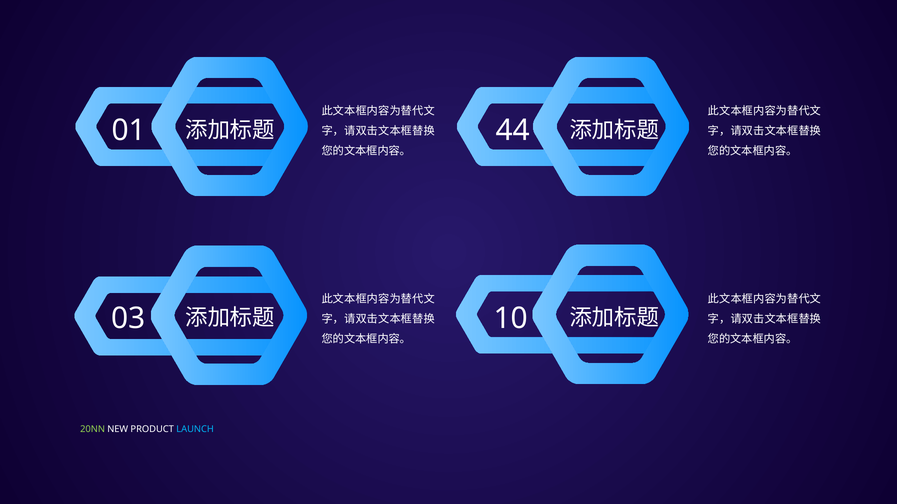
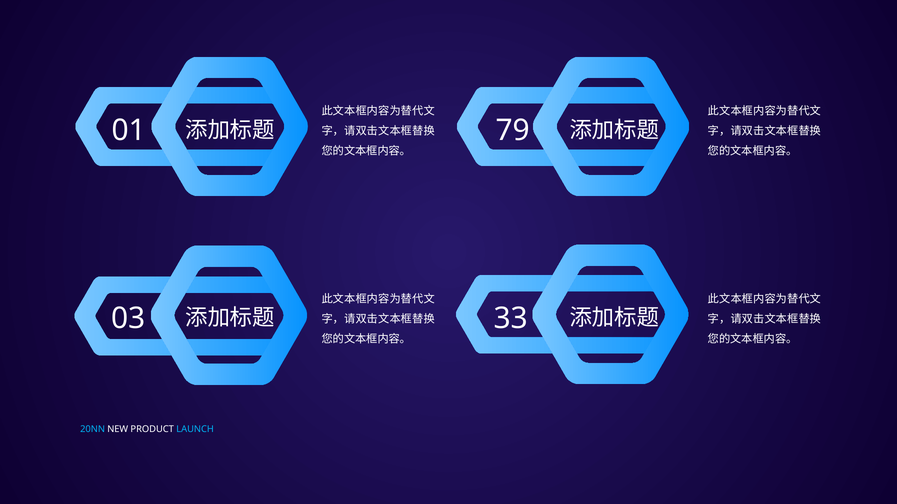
44: 44 -> 79
10: 10 -> 33
20NN colour: light green -> light blue
